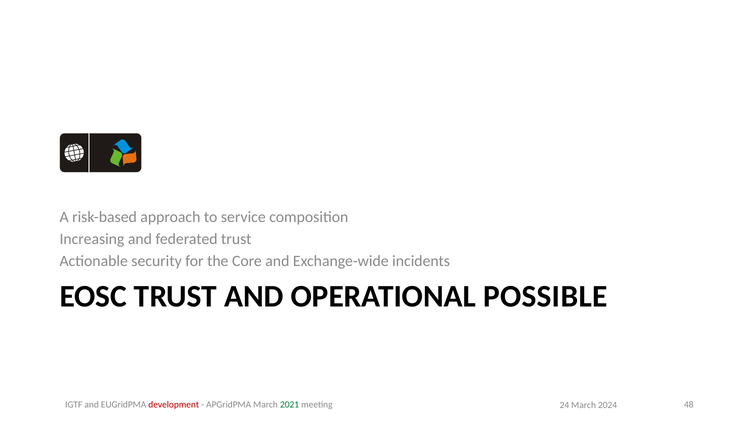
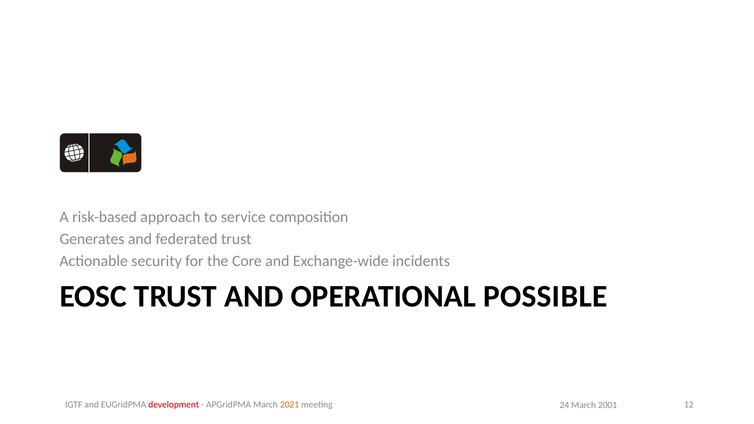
Increasing: Increasing -> Generates
2021 colour: green -> orange
48: 48 -> 12
2024: 2024 -> 2001
